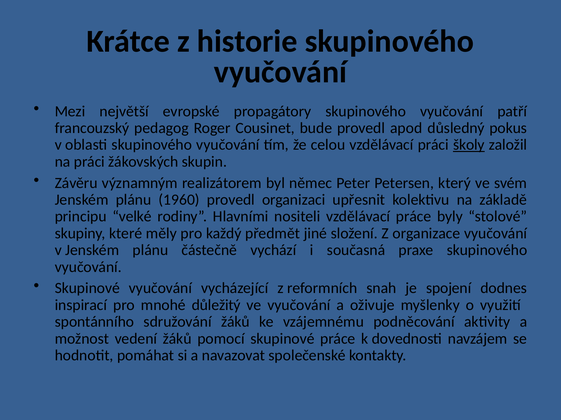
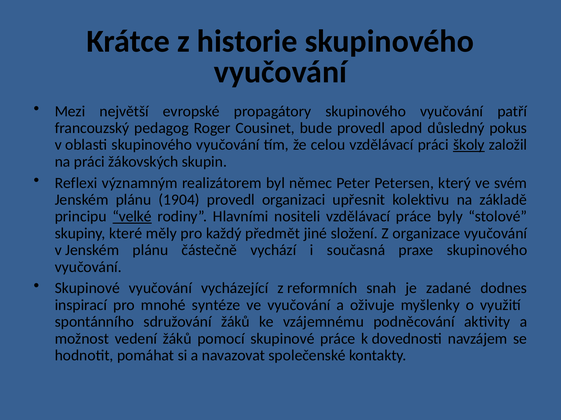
Závěru: Závěru -> Reflexi
1960: 1960 -> 1904
velké underline: none -> present
spojení: spojení -> zadané
důležitý: důležitý -> syntéze
